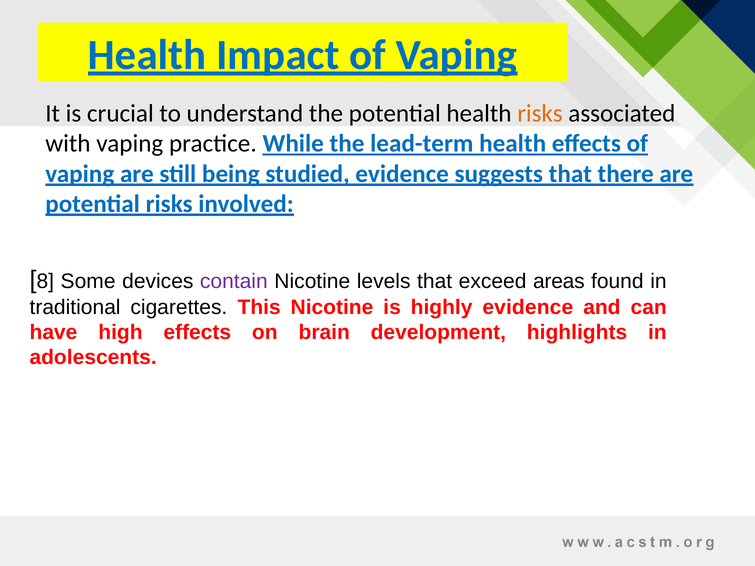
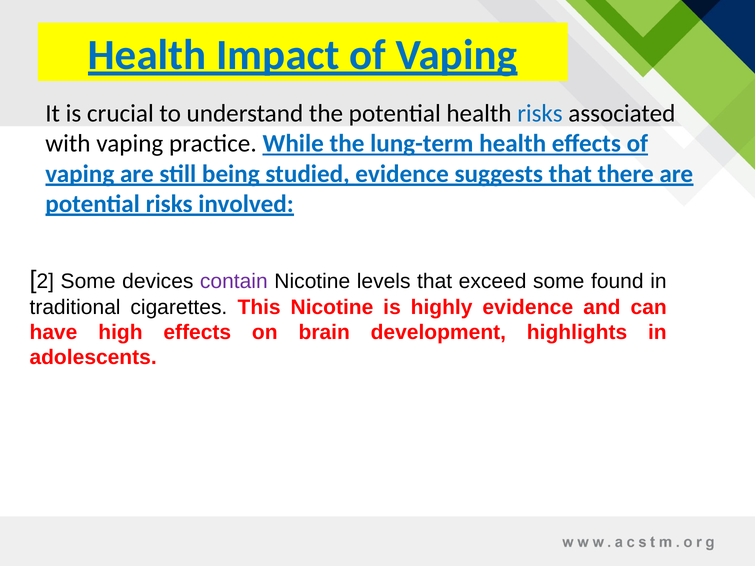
risks at (540, 114) colour: orange -> blue
lead-term: lead-term -> lung-term
8: 8 -> 2
exceed areas: areas -> some
